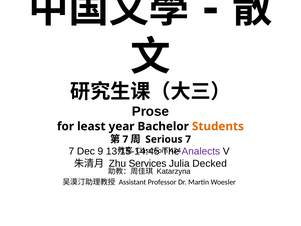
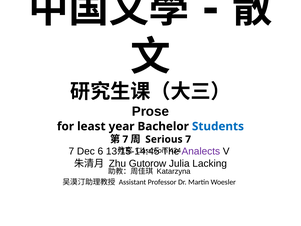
Students colour: orange -> blue
9: 9 -> 6
Services: Services -> Gutorow
Decked: Decked -> Lacking
